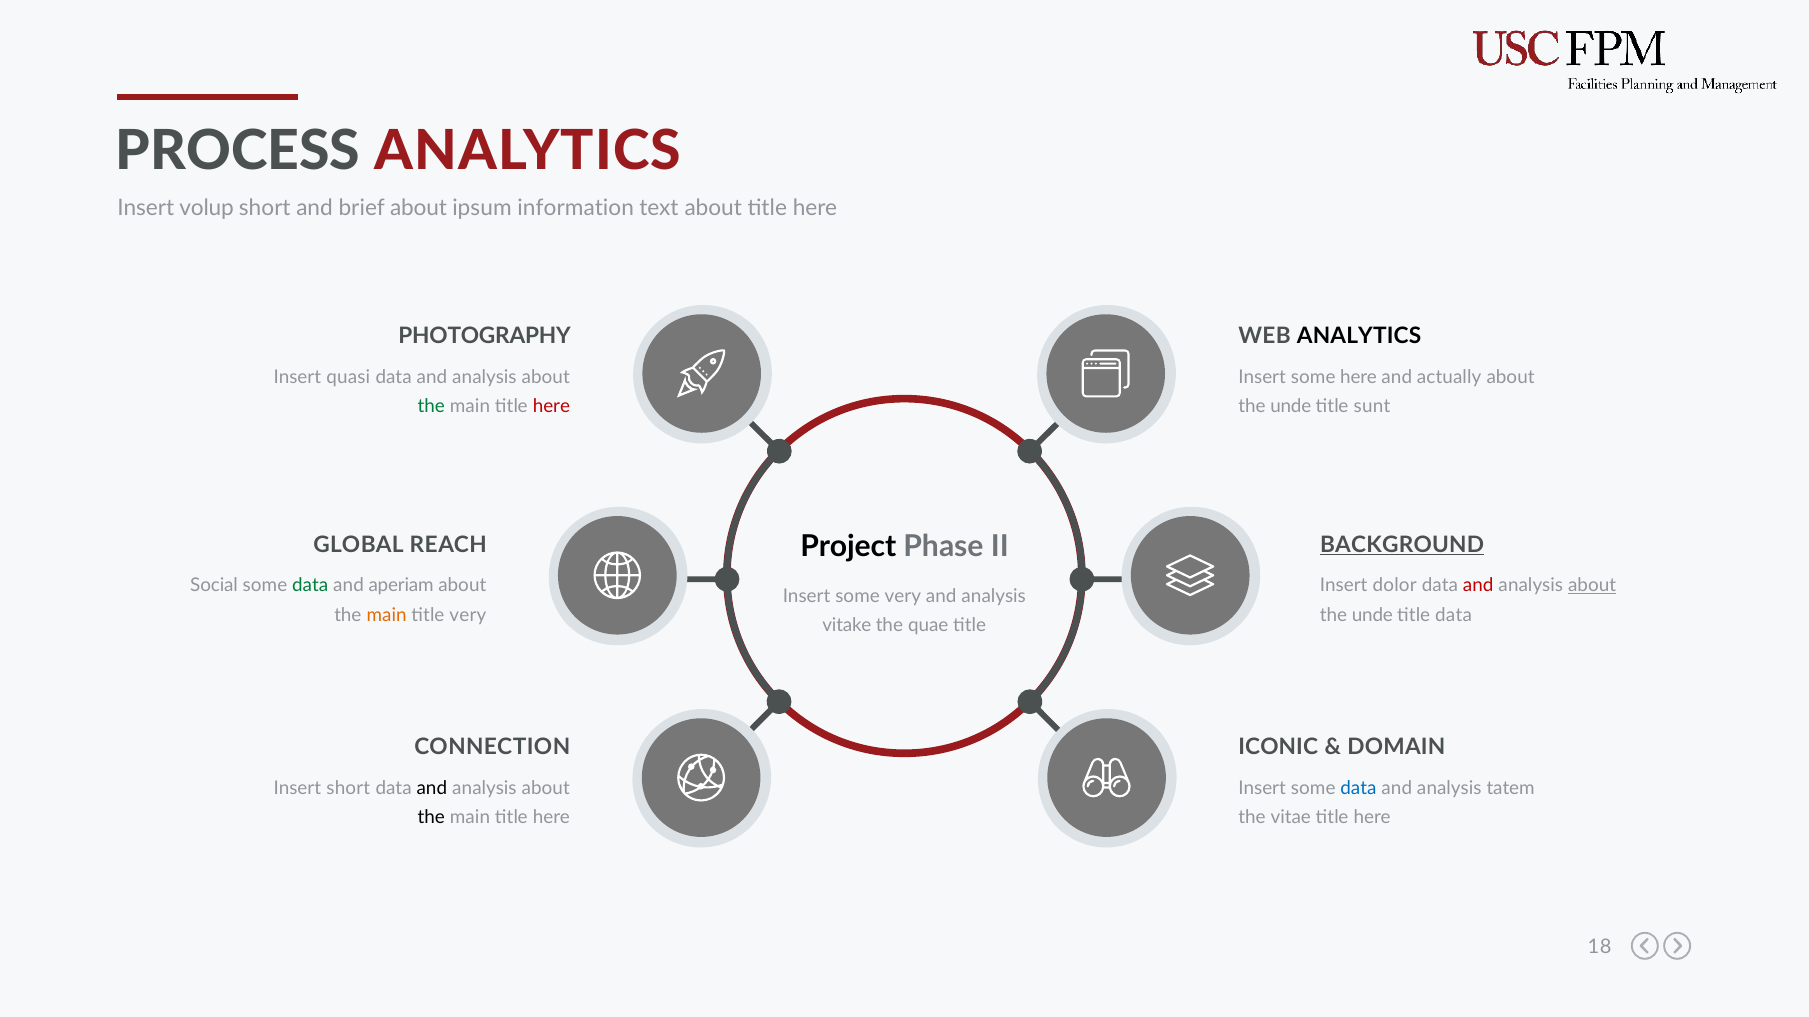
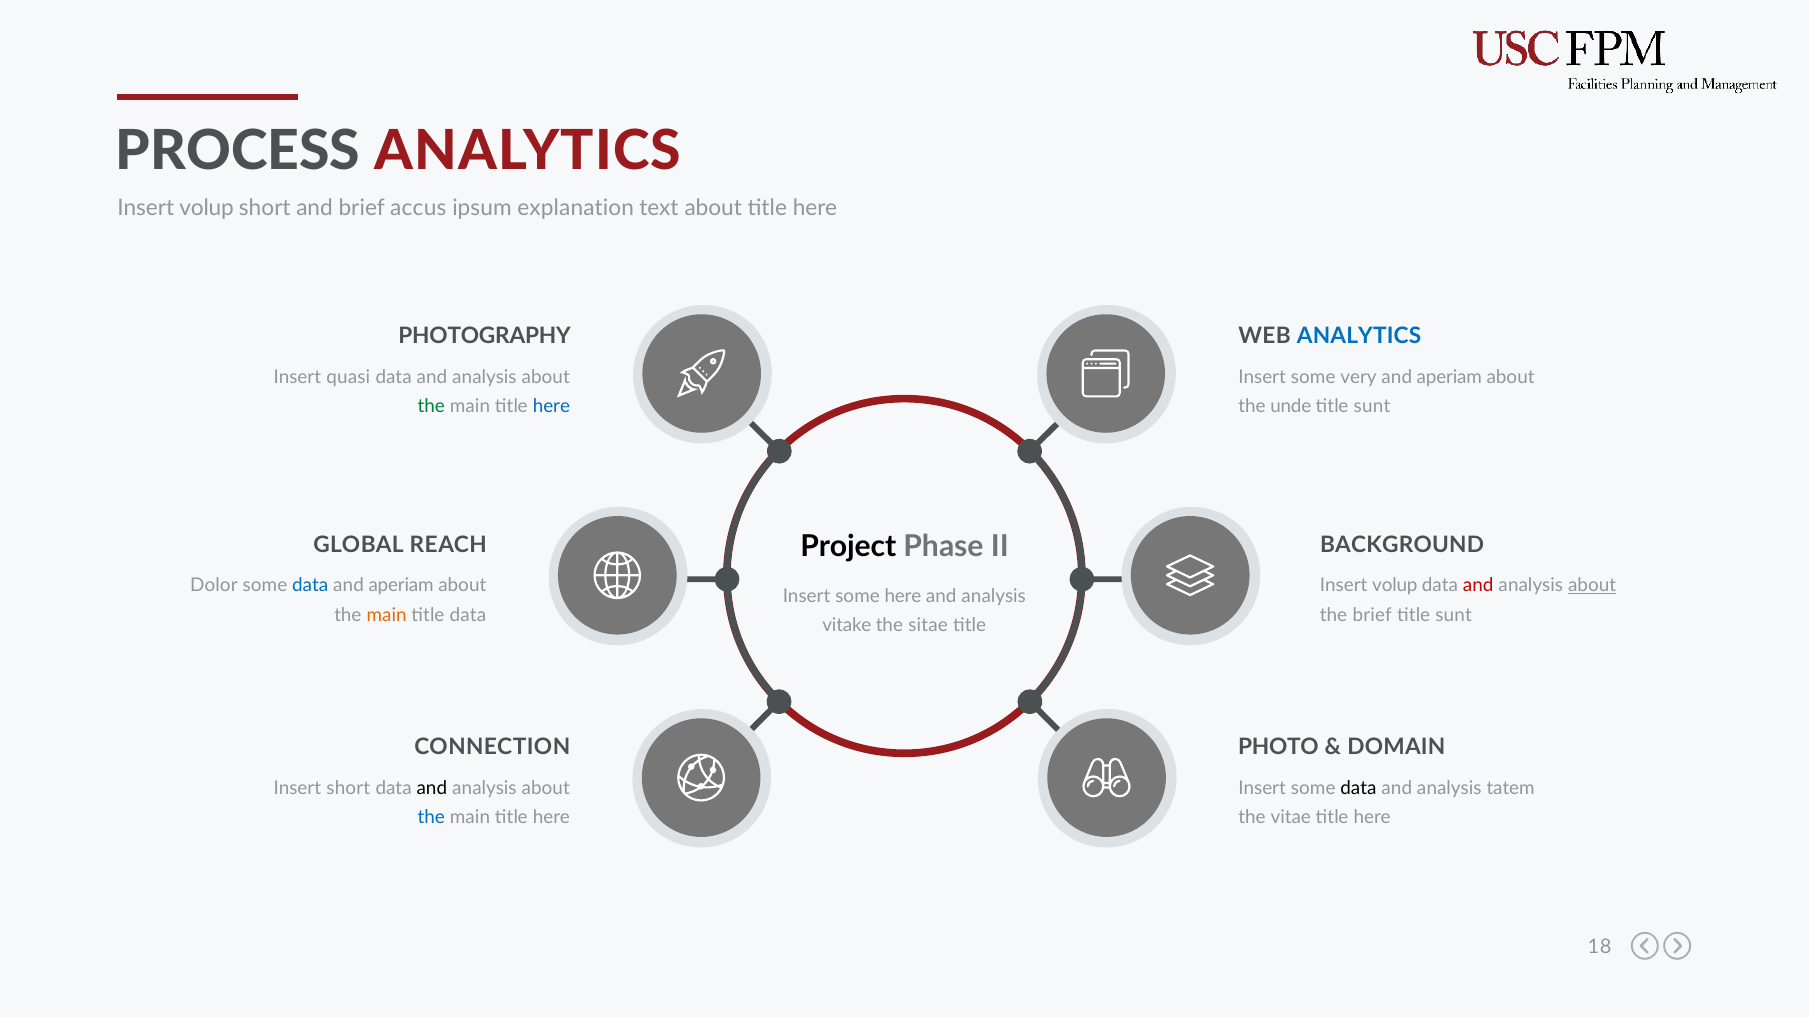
brief about: about -> accus
information: information -> explanation
ANALYTICS at (1359, 337) colour: black -> blue
some here: here -> very
actually at (1449, 377): actually -> aperiam
here at (551, 407) colour: red -> blue
BACKGROUND underline: present -> none
Social: Social -> Dolor
data at (310, 586) colour: green -> blue
dolor at (1395, 586): dolor -> volup
some very: very -> here
title very: very -> data
unde at (1372, 616): unde -> brief
data at (1454, 616): data -> sunt
quae: quae -> sitae
ICONIC: ICONIC -> PHOTO
data at (1358, 788) colour: blue -> black
the at (431, 818) colour: black -> blue
